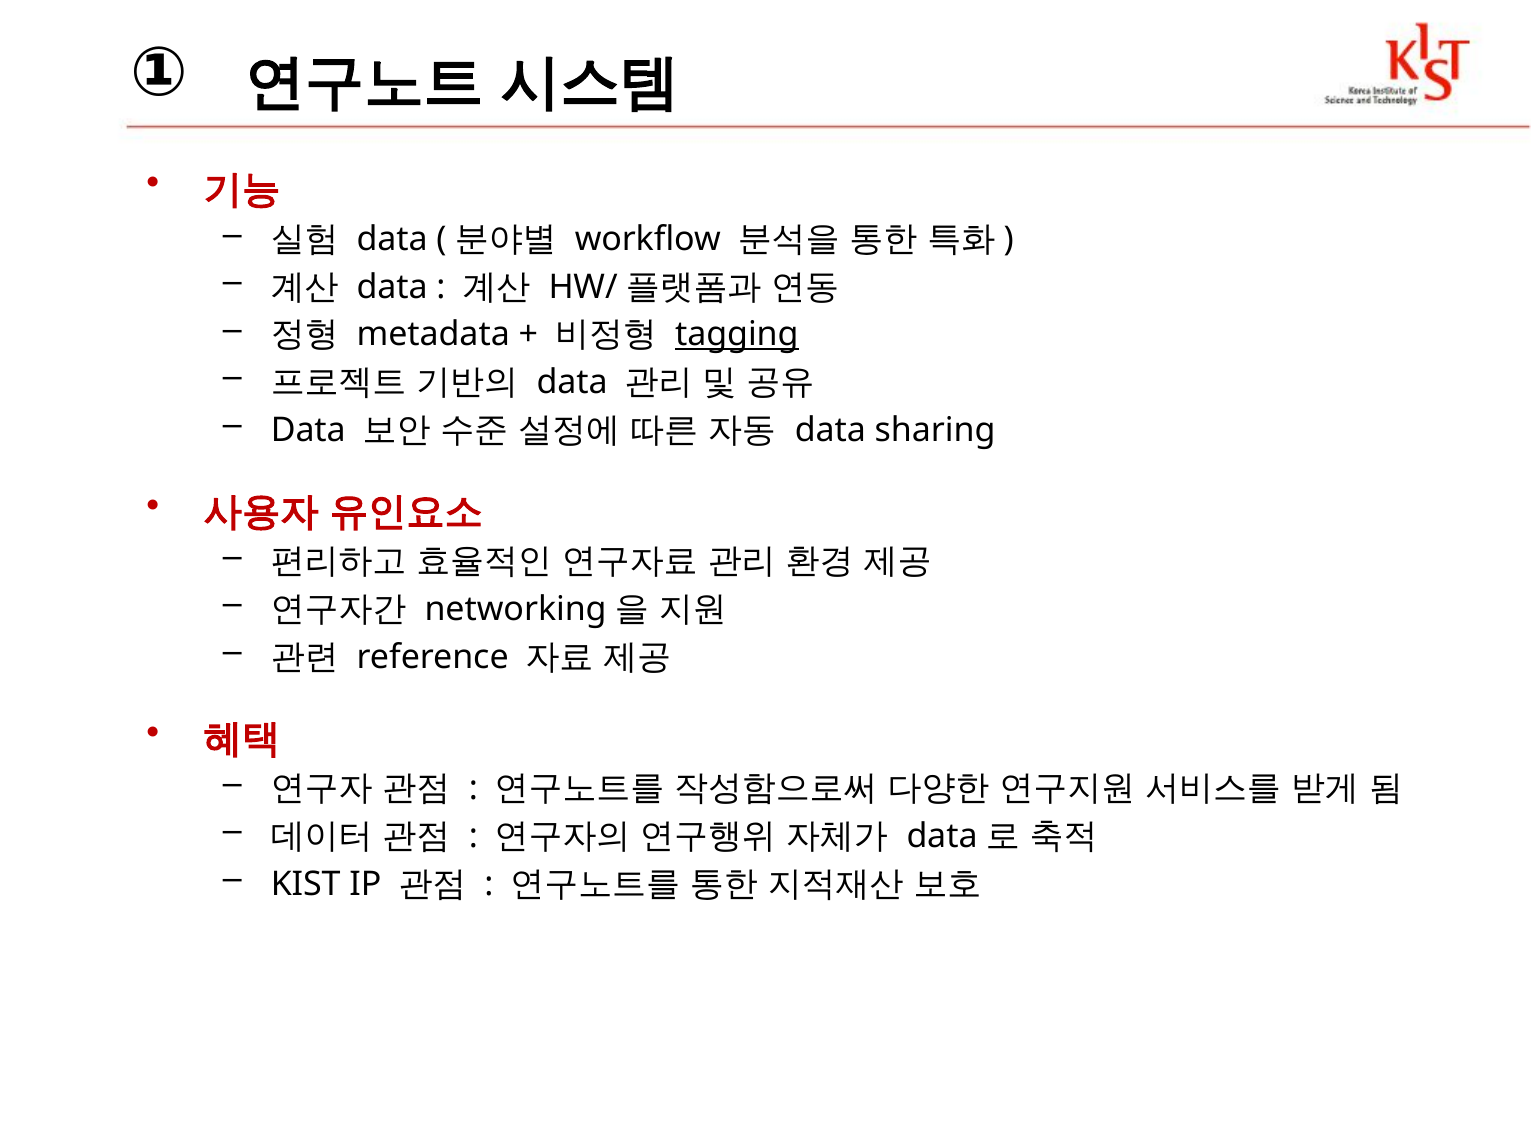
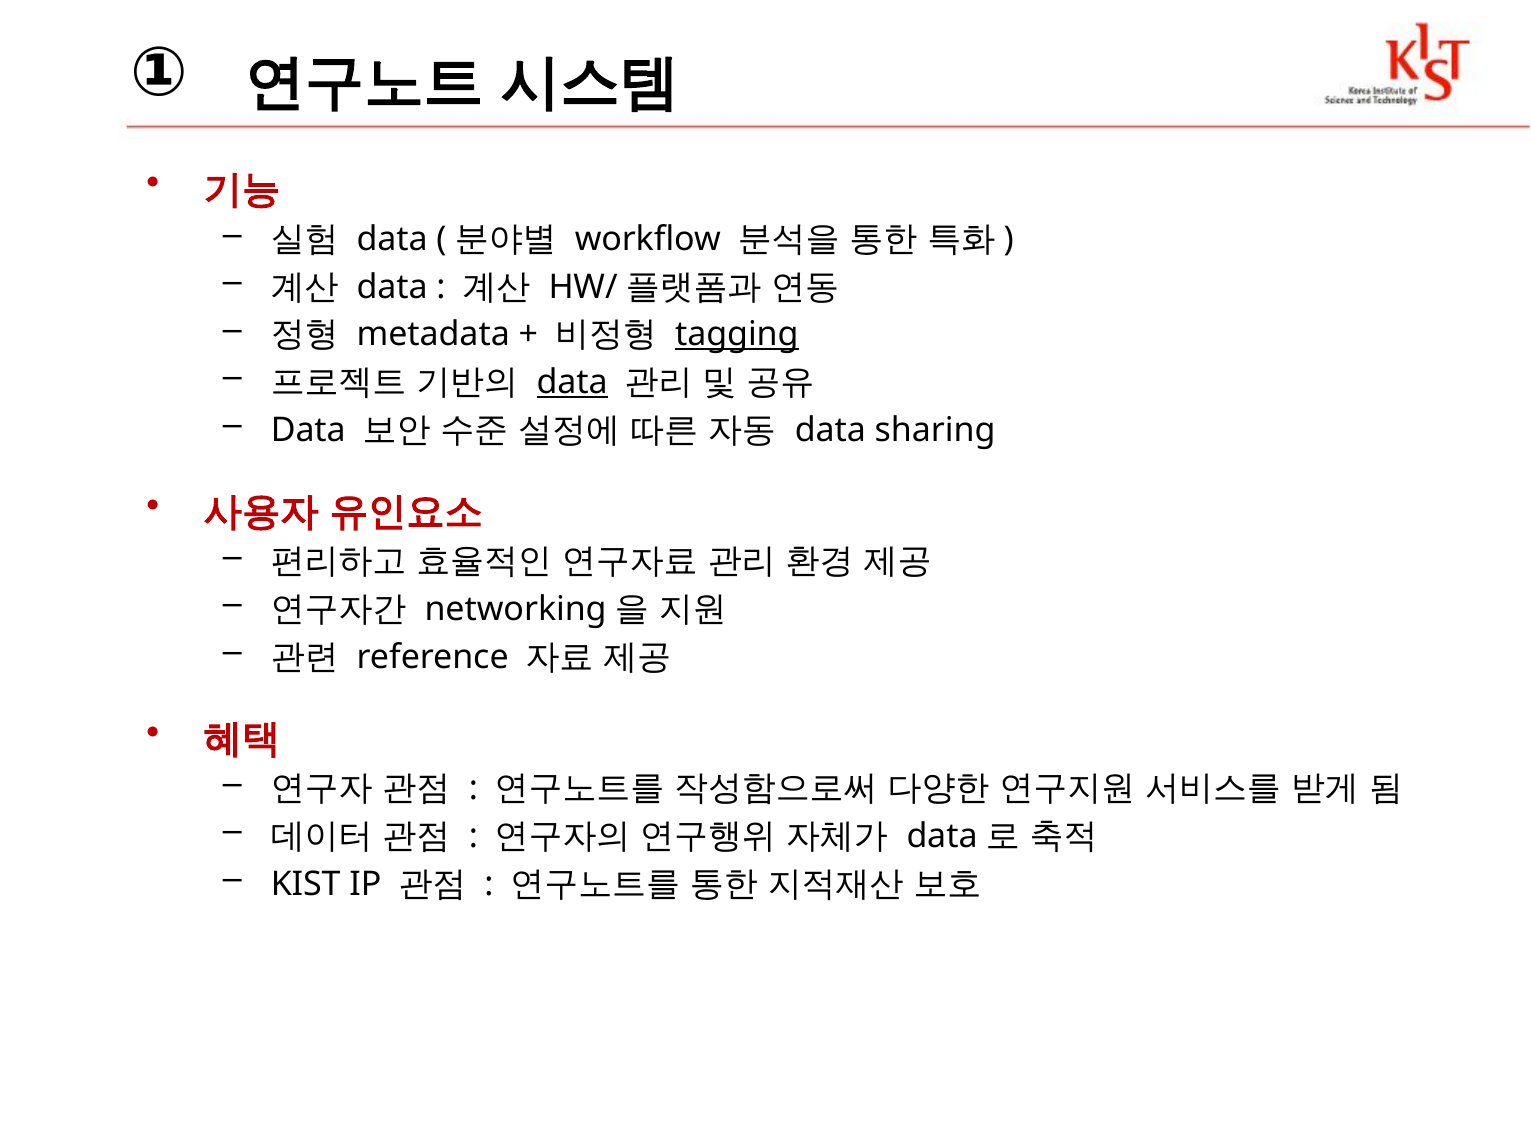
data at (572, 382) underline: none -> present
